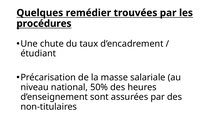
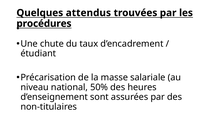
remédier: remédier -> attendus
